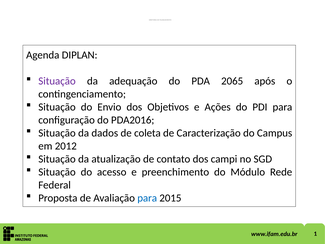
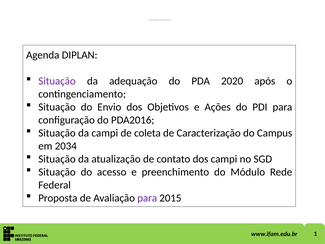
2065: 2065 -> 2020
da dados: dados -> campi
2012: 2012 -> 2034
para at (147, 198) colour: blue -> purple
